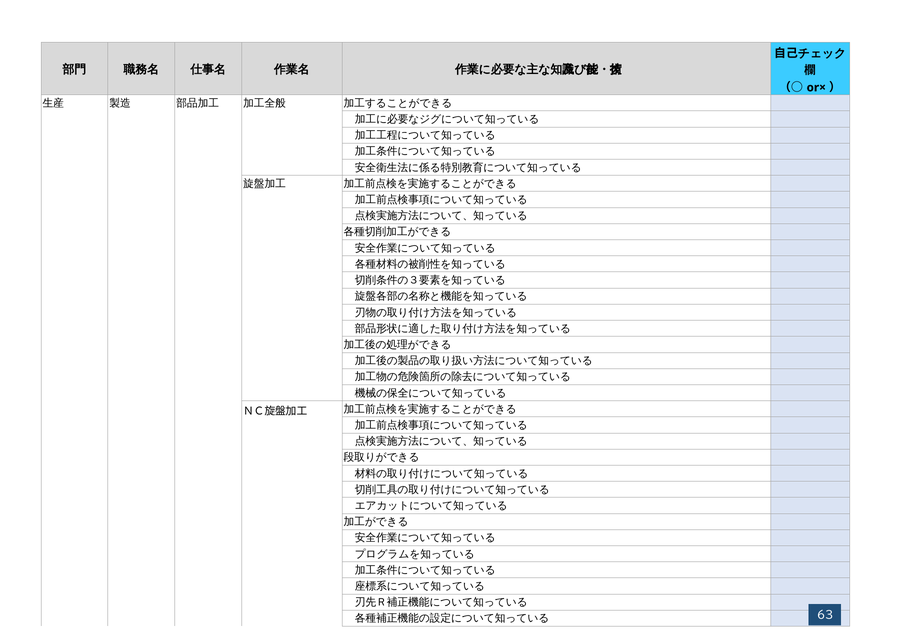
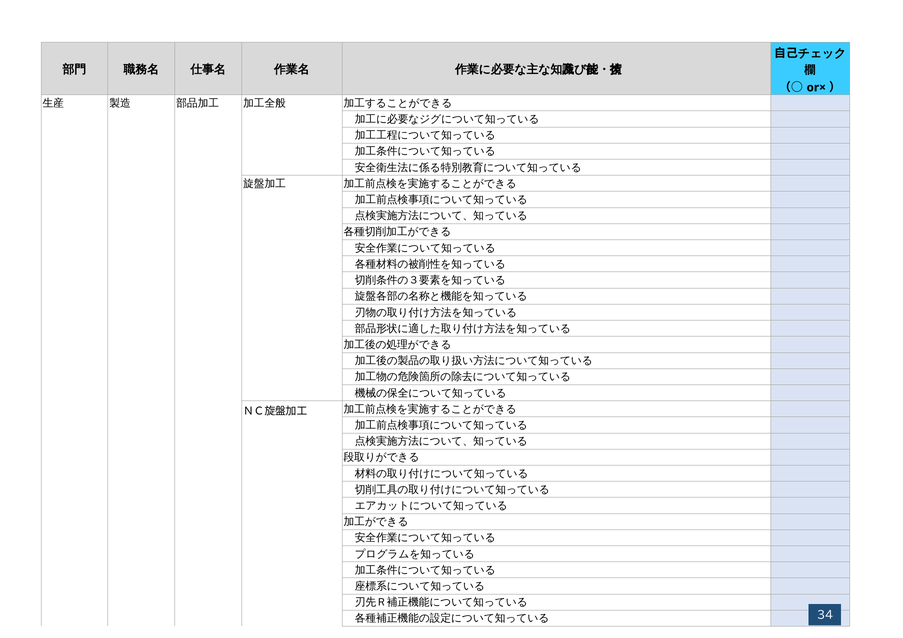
63: 63 -> 34
